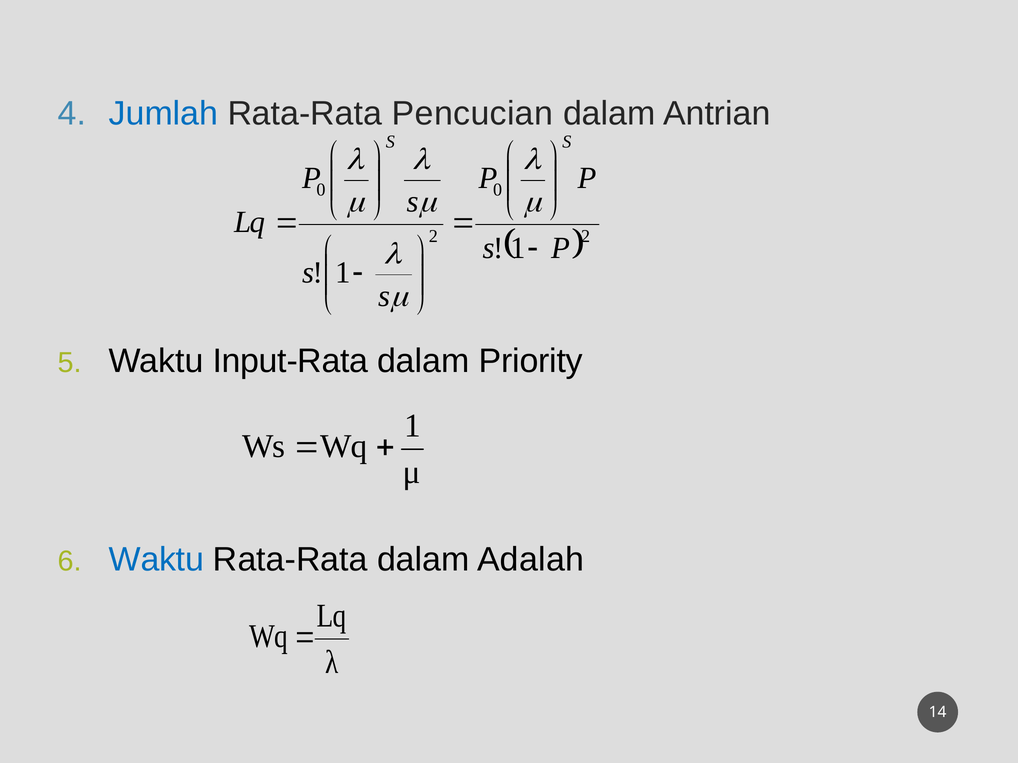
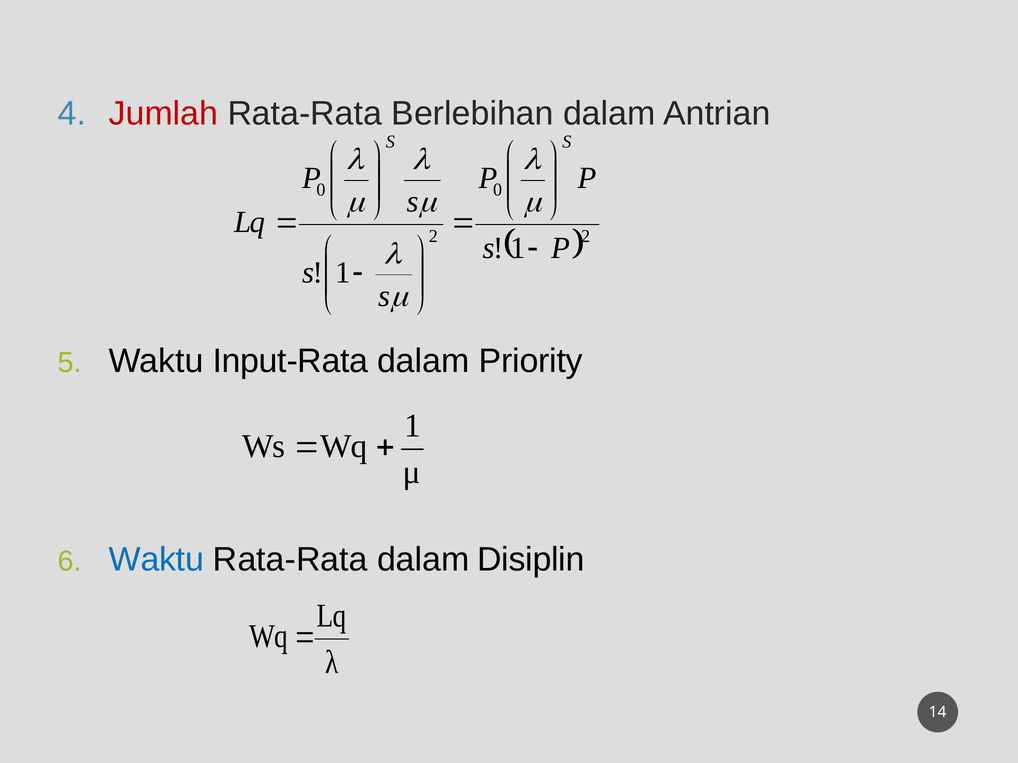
Jumlah colour: blue -> red
Pencucian: Pencucian -> Berlebihan
Adalah: Adalah -> Disiplin
